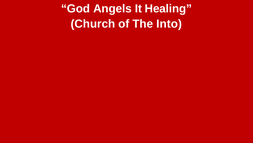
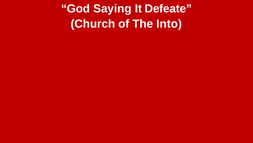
Angels: Angels -> Saying
Healing: Healing -> Defeate
